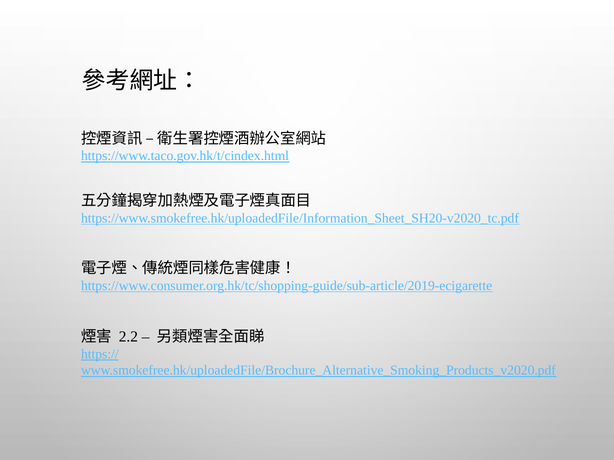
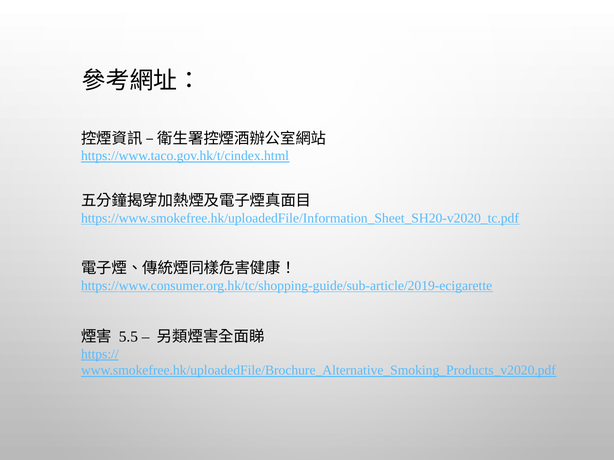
2.2: 2.2 -> 5.5
